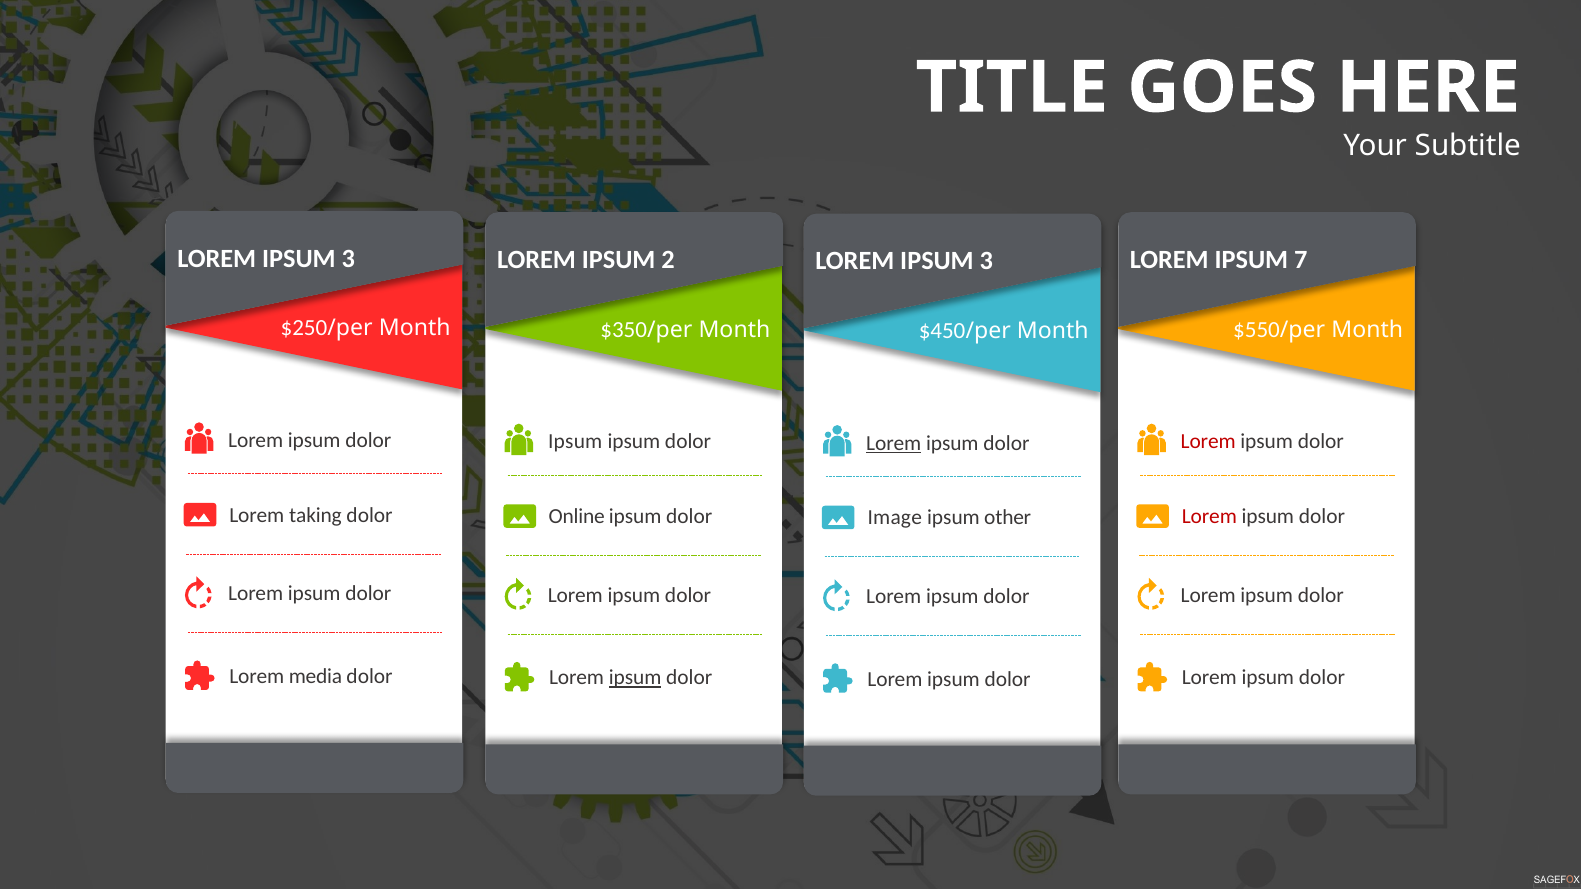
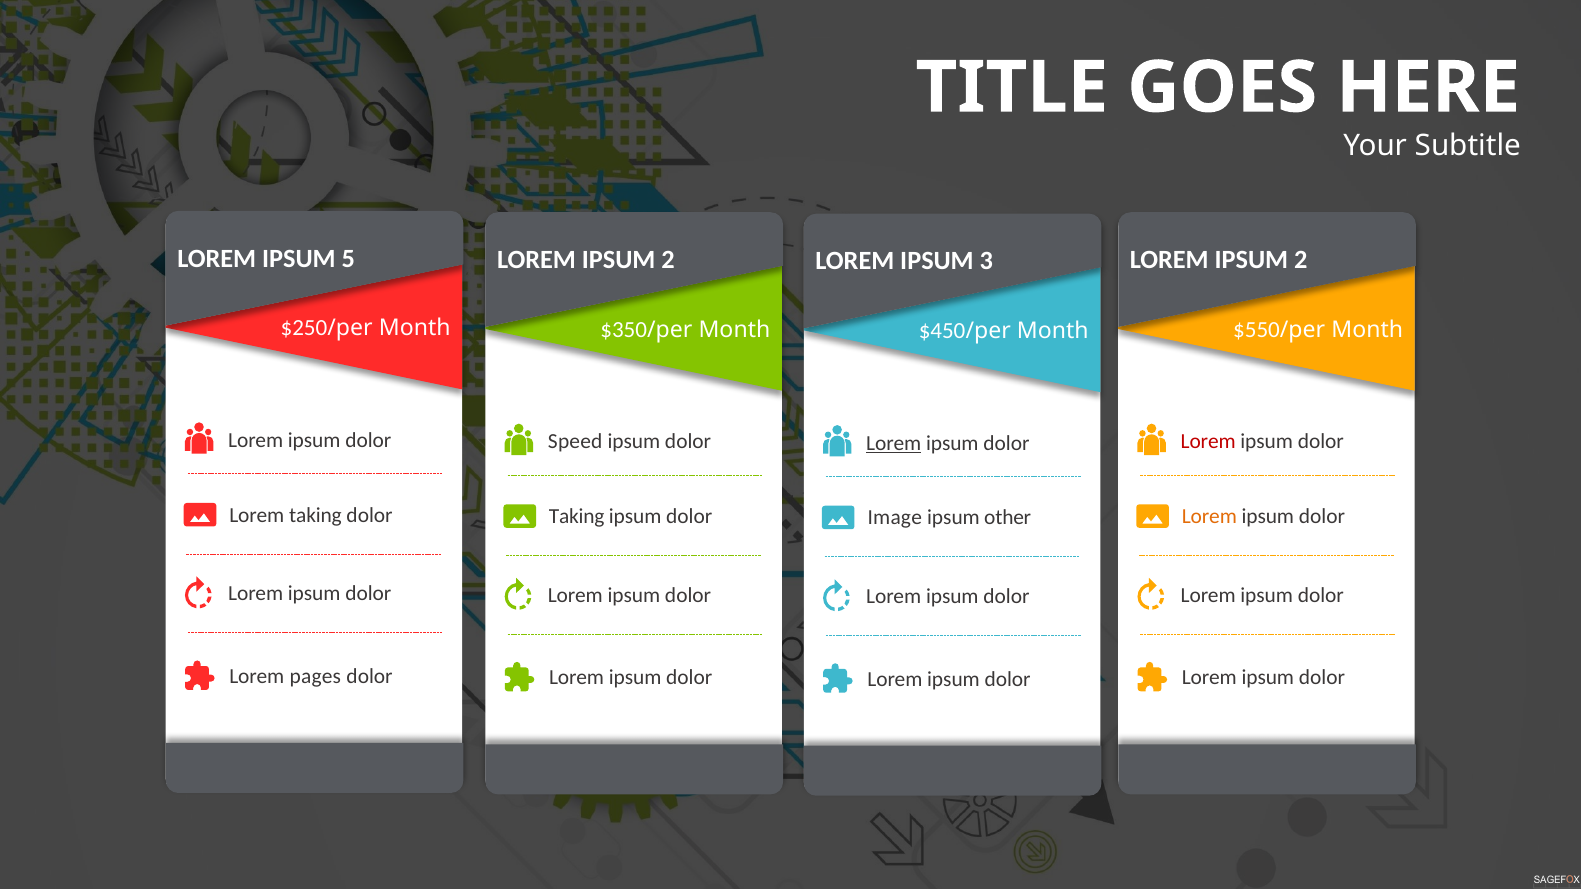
3 at (348, 259): 3 -> 5
7 at (1301, 260): 7 -> 2
Ipsum at (575, 442): Ipsum -> Speed
Online at (577, 517): Online -> Taking
Lorem at (1209, 517) colour: red -> orange
media: media -> pages
ipsum at (635, 678) underline: present -> none
